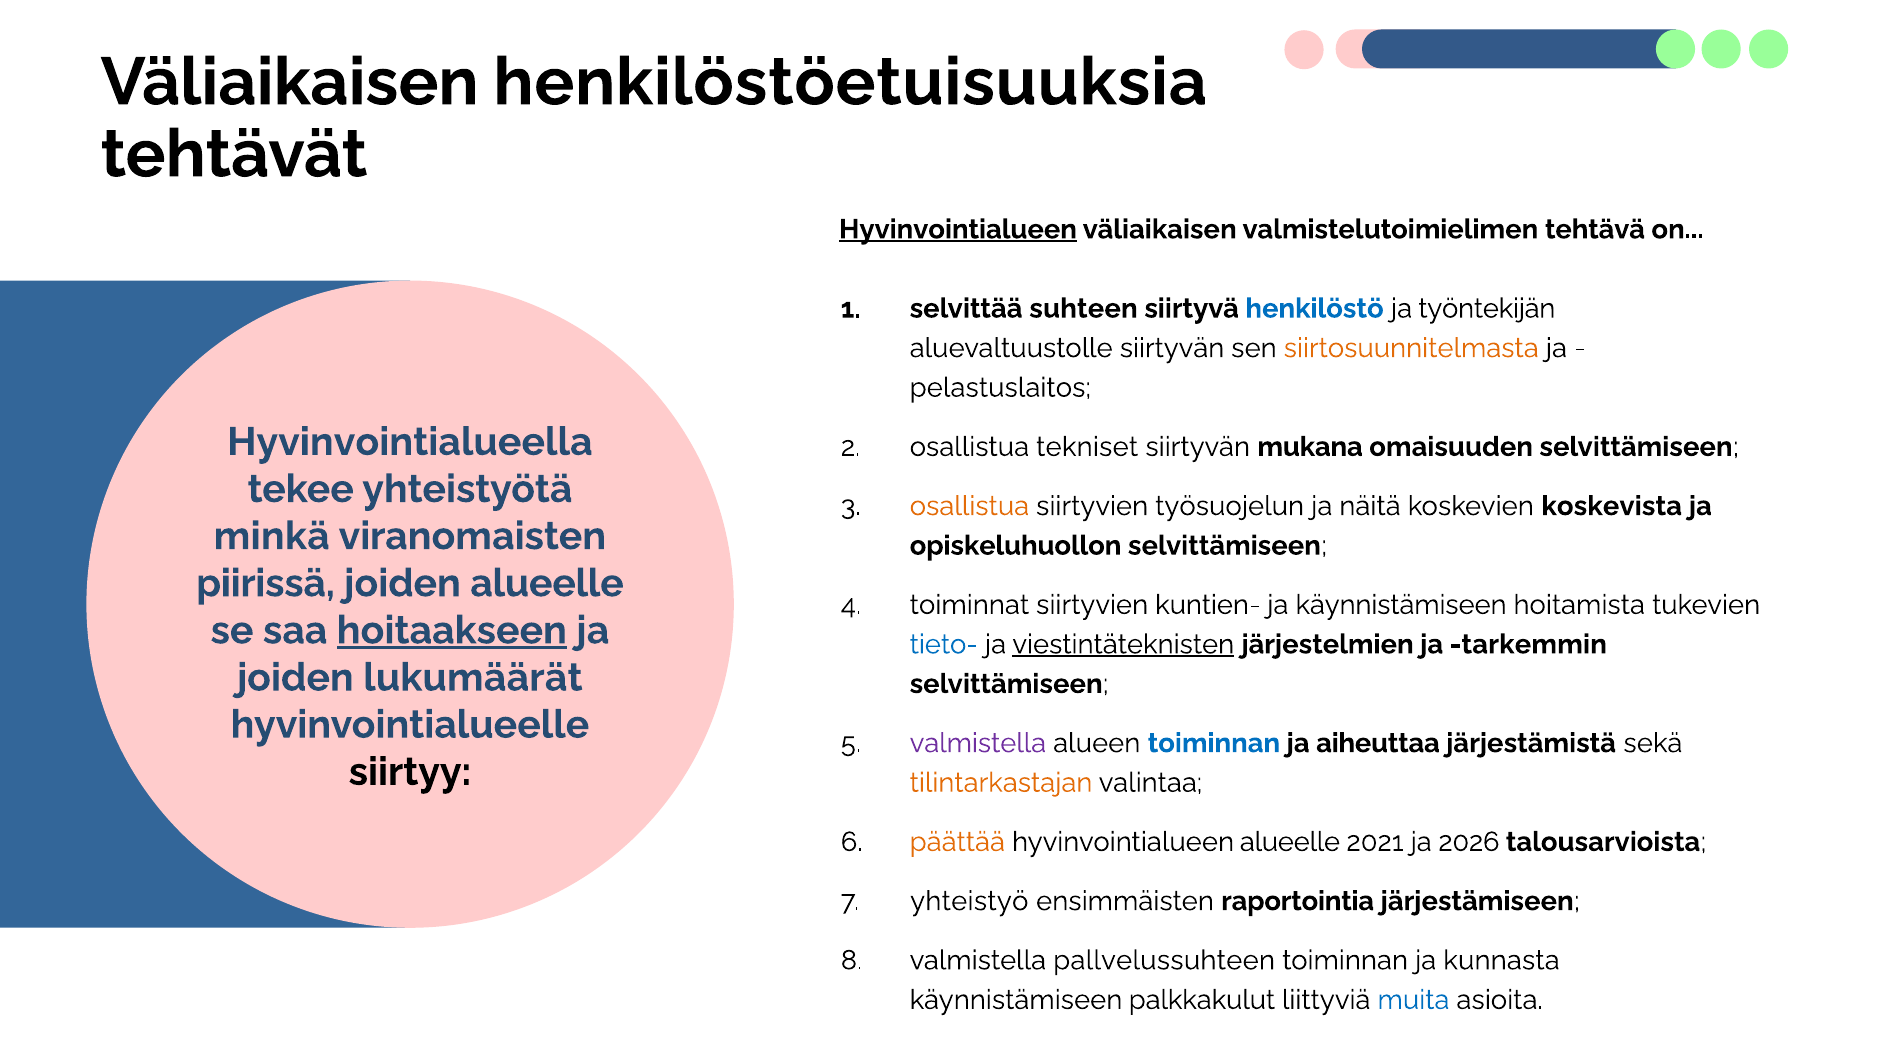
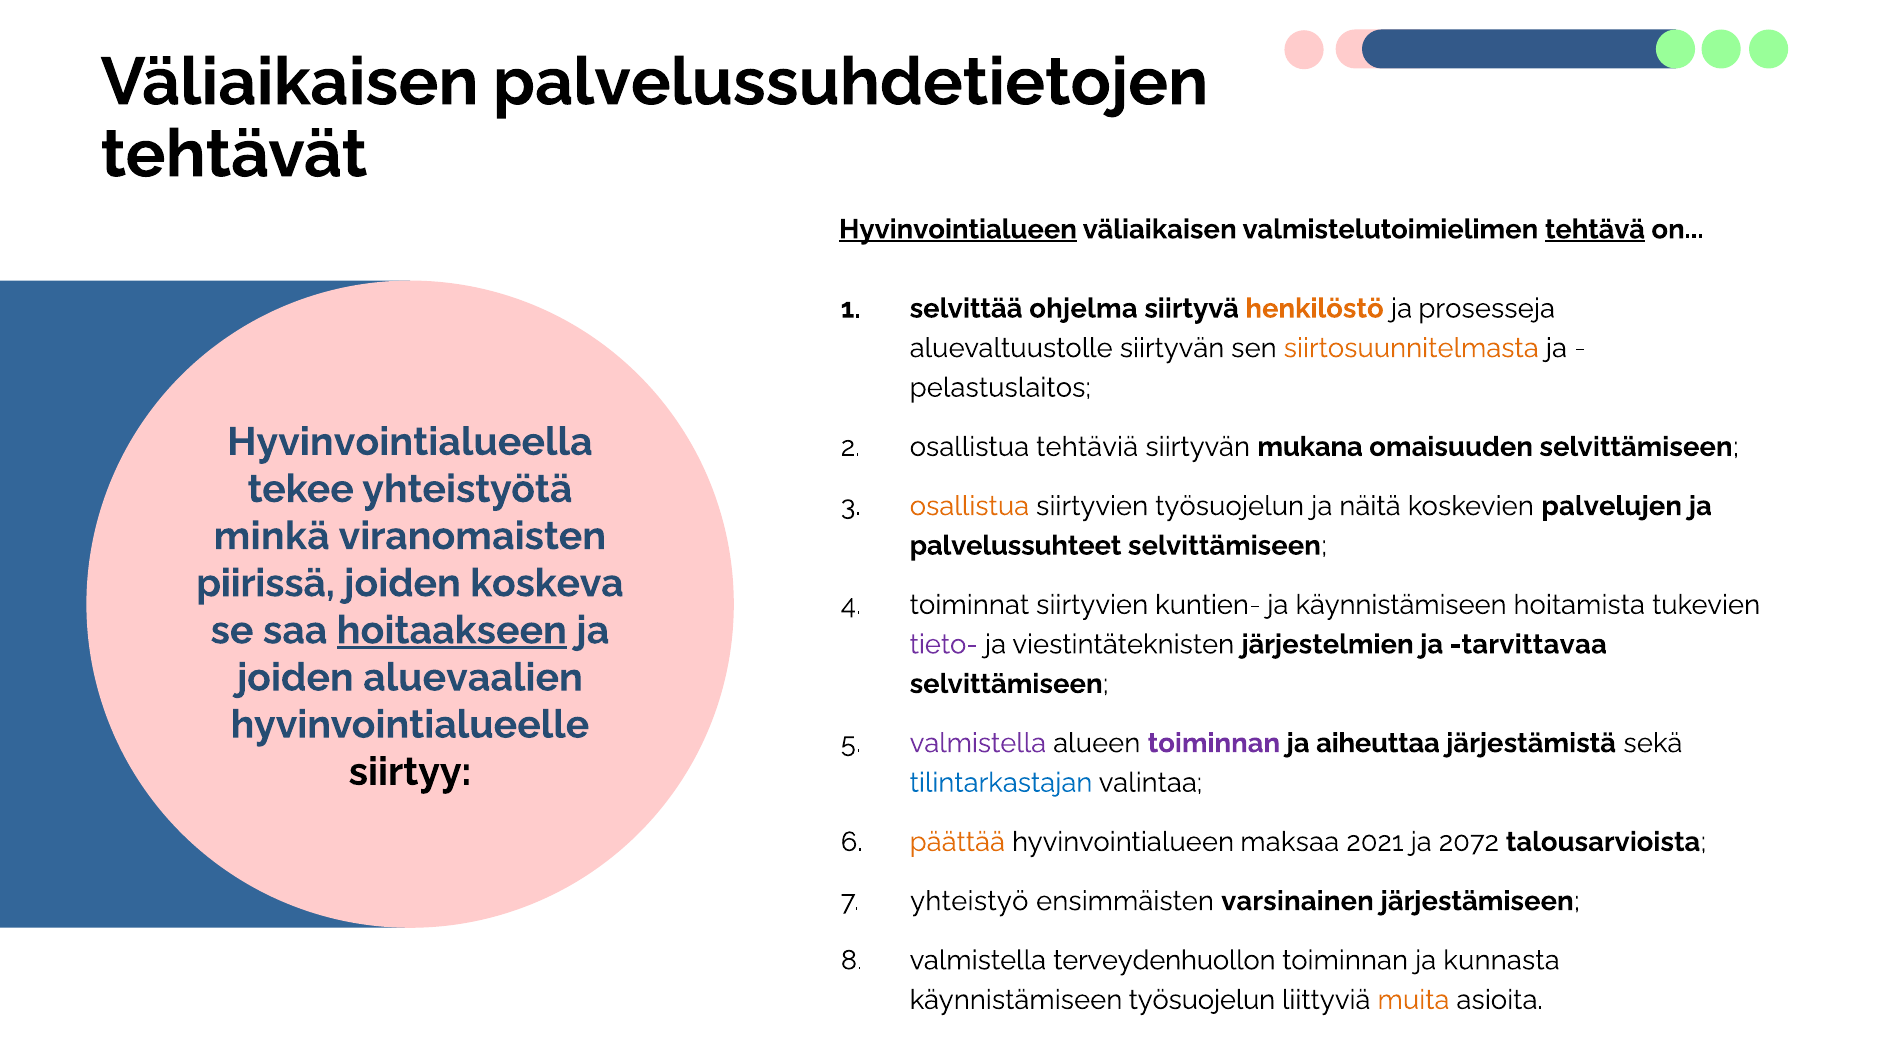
henkilöstöetuisuuksia: henkilöstöetuisuuksia -> palvelussuhdetietojen
tehtävä underline: none -> present
suhteen: suhteen -> ohjelma
henkilöstö colour: blue -> orange
työntekijän: työntekijän -> prosesseja
tekniset: tekniset -> tehtäviä
koskevista: koskevista -> palvelujen
opiskeluhuollon: opiskeluhuollon -> palvelussuhteet
joiden alueelle: alueelle -> koskeva
tieto- colour: blue -> purple
viestintäteknisten underline: present -> none
tarkemmin: tarkemmin -> tarvittavaa
lukumäärät: lukumäärät -> aluevaalien
toiminnan at (1214, 743) colour: blue -> purple
tilintarkastajan colour: orange -> blue
hyvinvointialueen alueelle: alueelle -> maksaa
2026: 2026 -> 2072
raportointia: raportointia -> varsinainen
pallvelussuhteen: pallvelussuhteen -> terveydenhuollon
käynnistämiseen palkkakulut: palkkakulut -> työsuojelun
muita colour: blue -> orange
